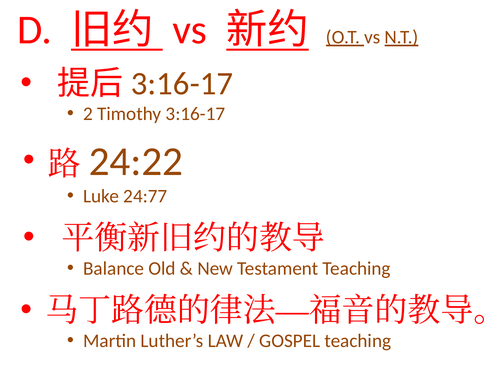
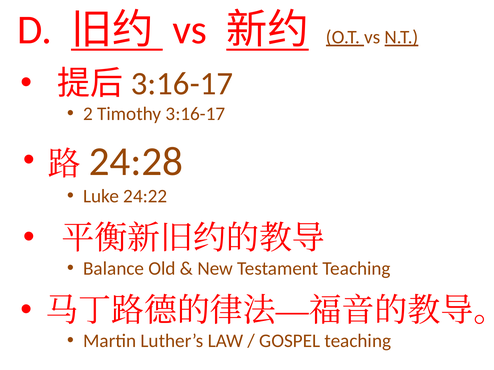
24:22: 24:22 -> 24:28
24:77: 24:77 -> 24:22
